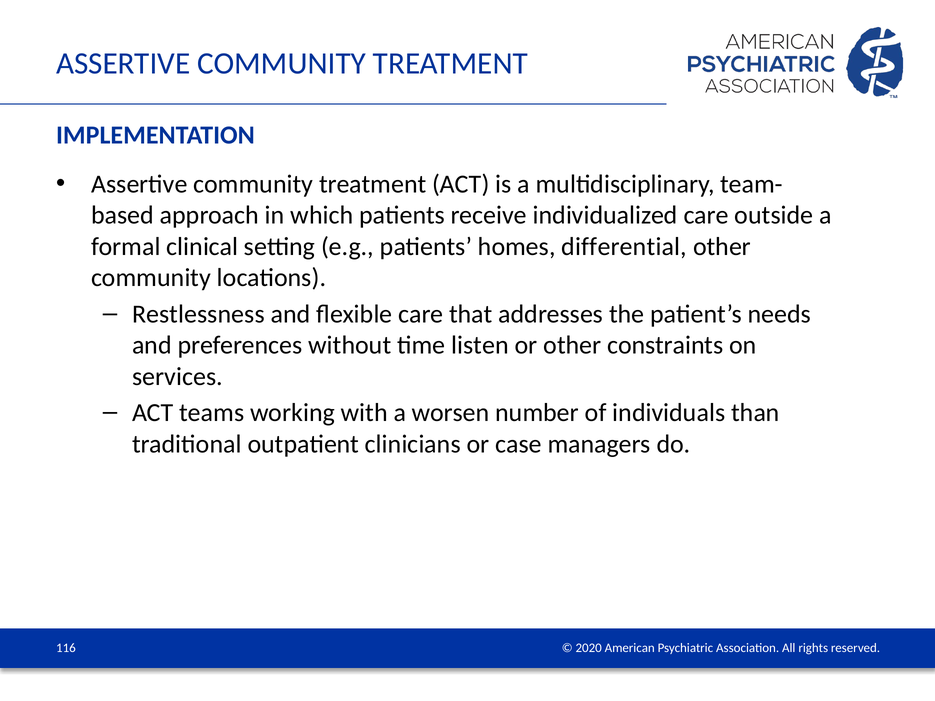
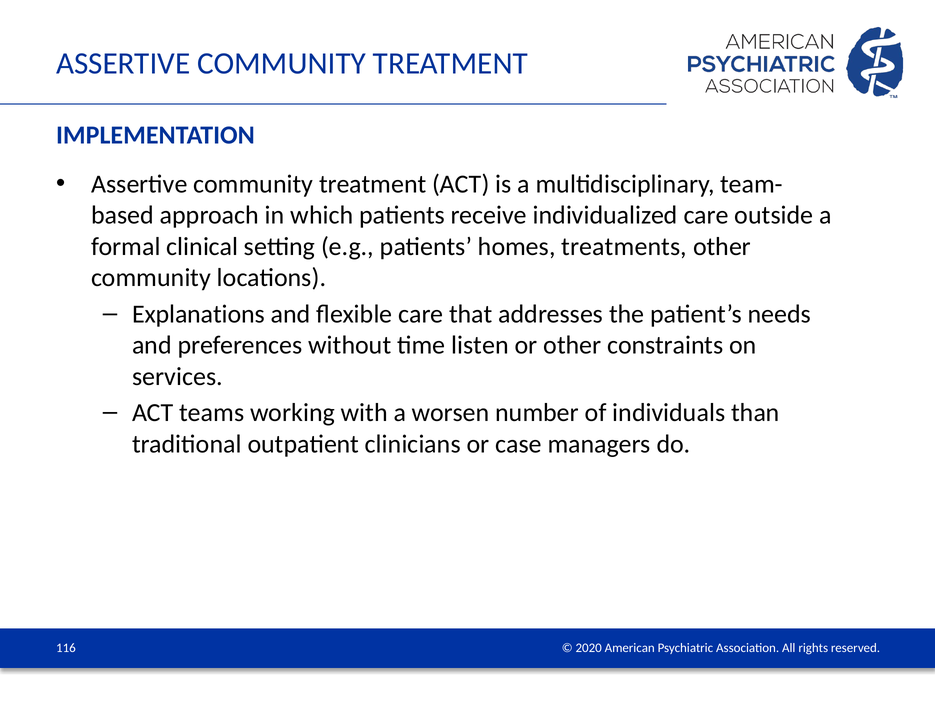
differential: differential -> treatments
Restlessness: Restlessness -> Explanations
